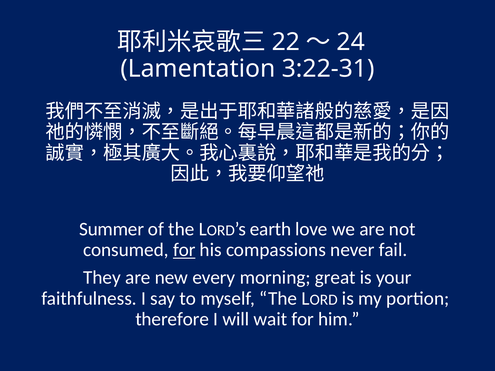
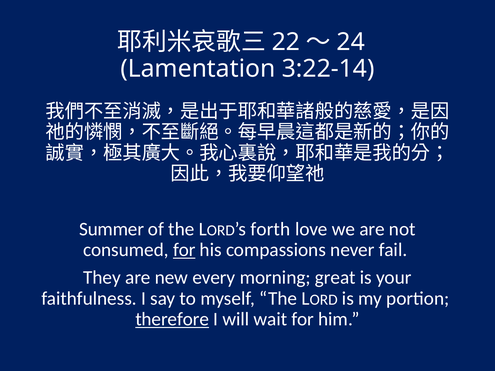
3:22-31: 3:22-31 -> 3:22-14
earth: earth -> forth
therefore underline: none -> present
